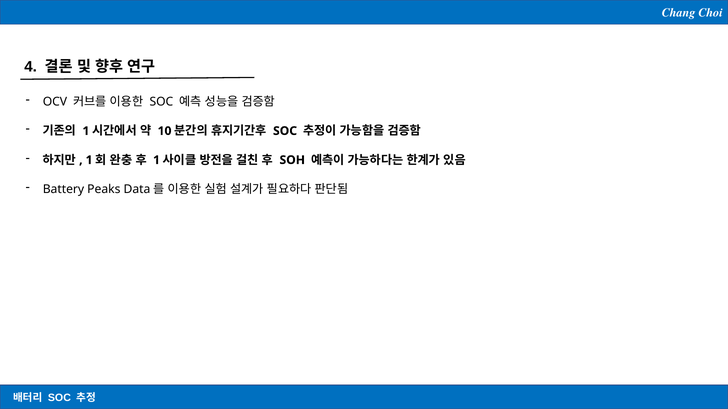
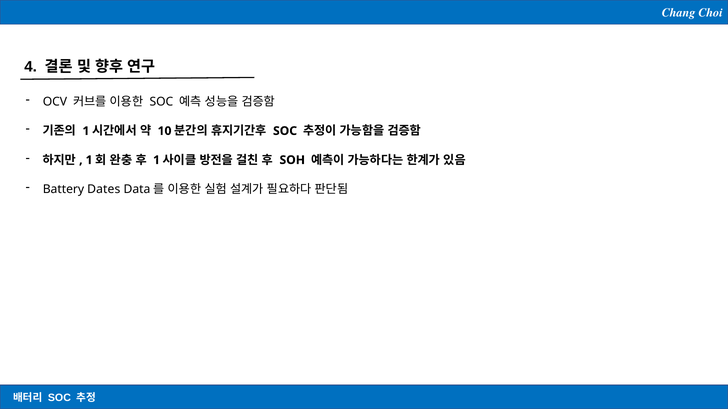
Peaks: Peaks -> Dates
